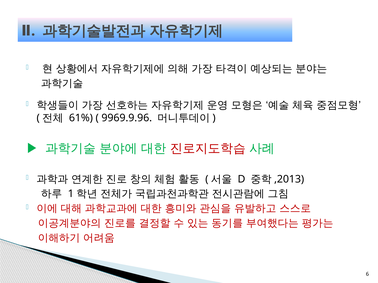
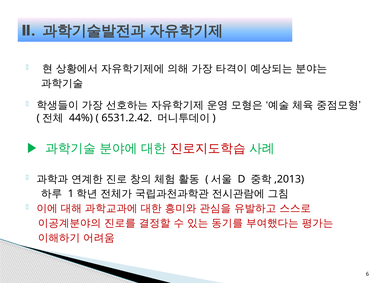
61%: 61% -> 44%
9969.9.96: 9969.9.96 -> 6531.2.42
